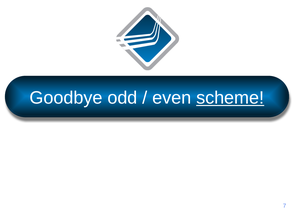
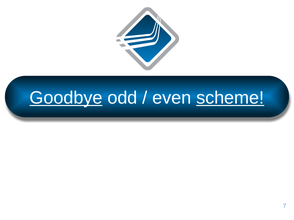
Goodbye underline: none -> present
